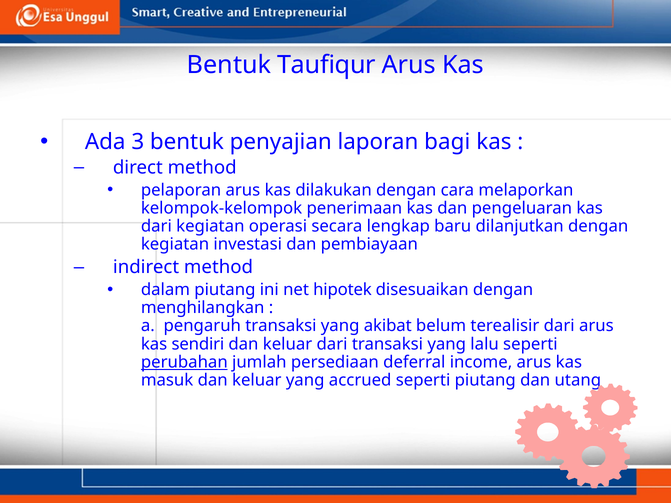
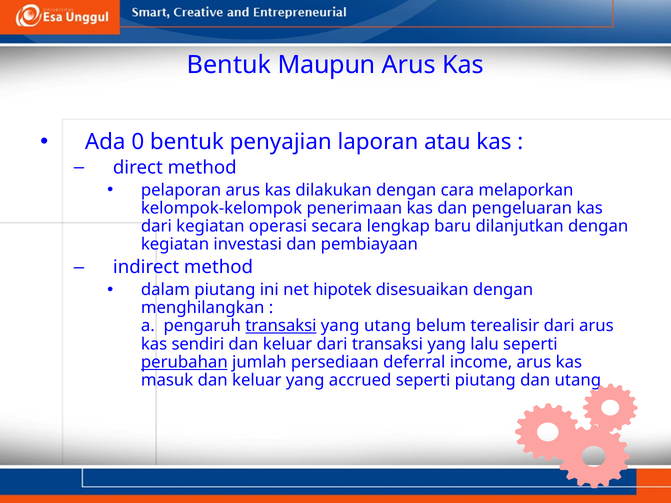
Taufiqur: Taufiqur -> Maupun
3: 3 -> 0
bagi: bagi -> atau
transaksi at (281, 326) underline: none -> present
yang akibat: akibat -> utang
